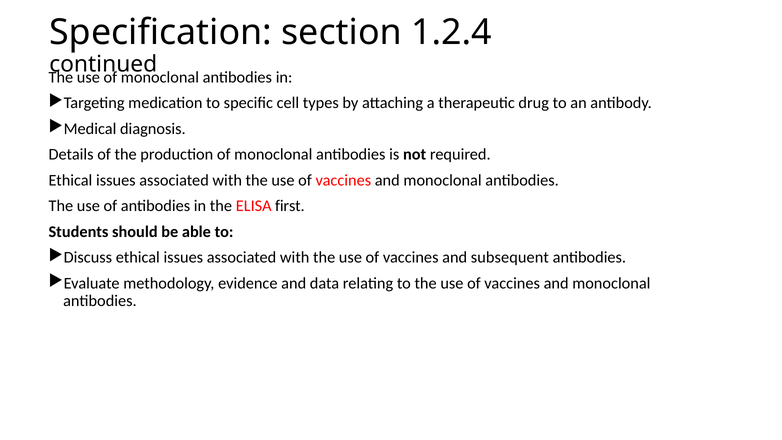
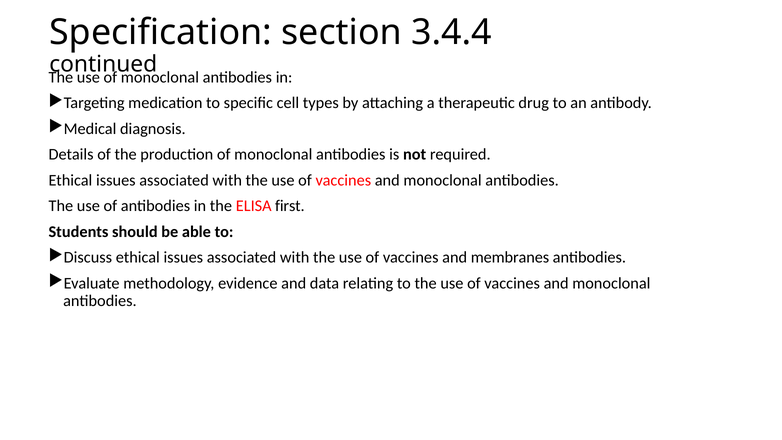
1.2.4: 1.2.4 -> 3.4.4
subsequent: subsequent -> membranes
